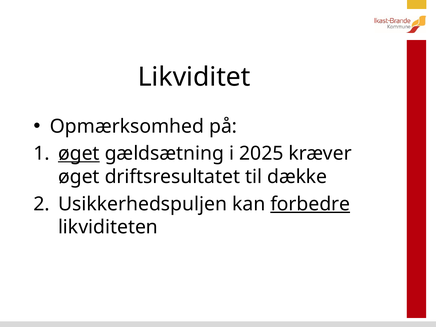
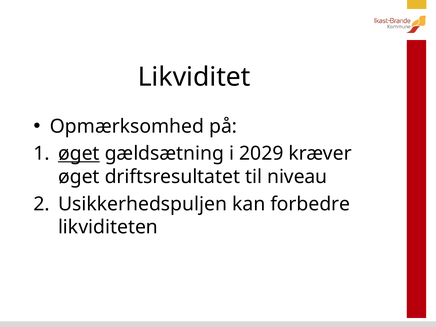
2025: 2025 -> 2029
dække: dække -> niveau
forbedre underline: present -> none
